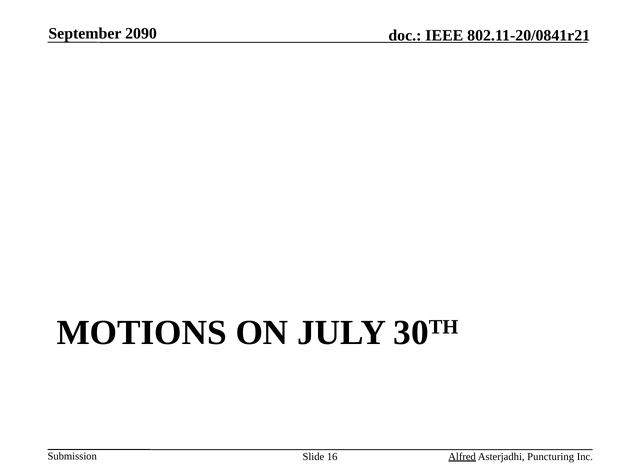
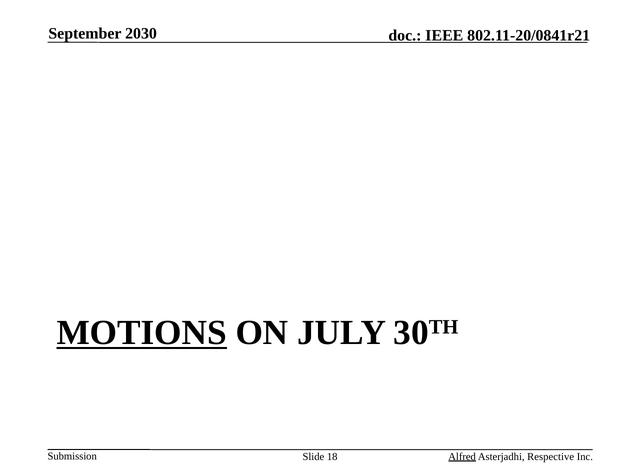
2090: 2090 -> 2030
MOTIONS underline: none -> present
16: 16 -> 18
Puncturing: Puncturing -> Respective
